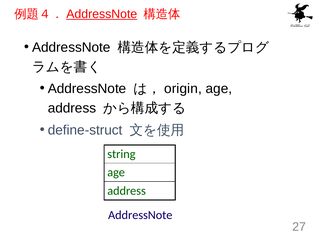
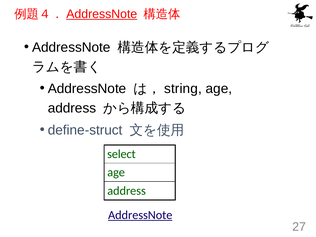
origin: origin -> string
string: string -> select
AddressNote at (140, 215) underline: none -> present
